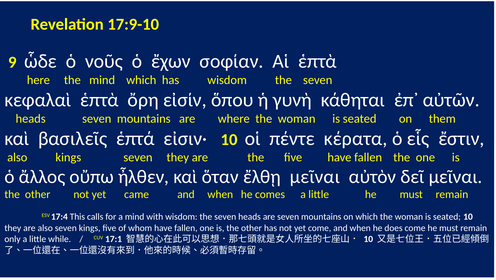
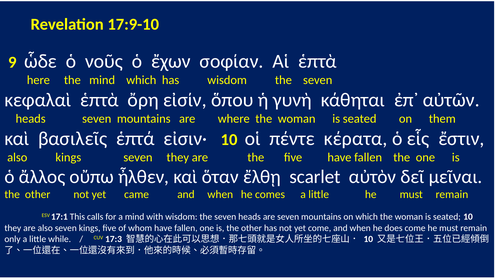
ἔλθῃ μεῖναι: μεῖναι -> scarlet
17:4: 17:4 -> 17:1
17:1: 17:1 -> 17:3
